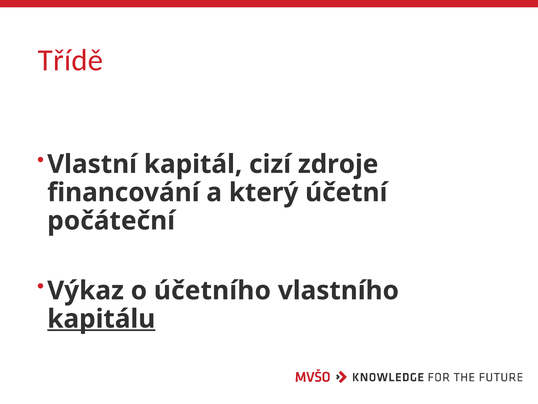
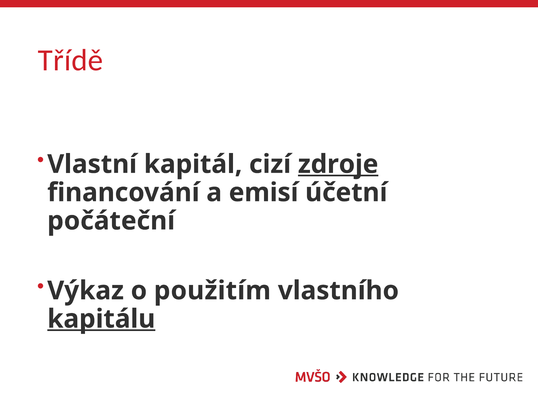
zdroje underline: none -> present
který: který -> emisí
účetního: účetního -> použitím
